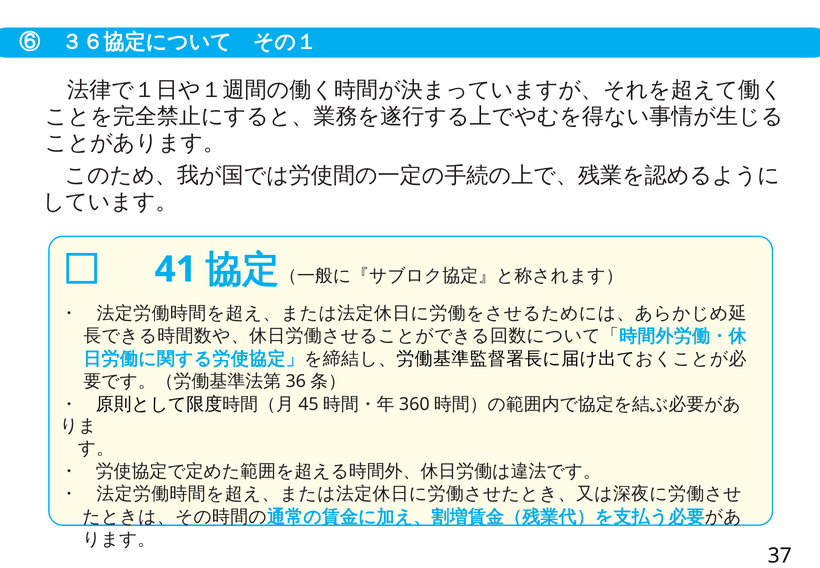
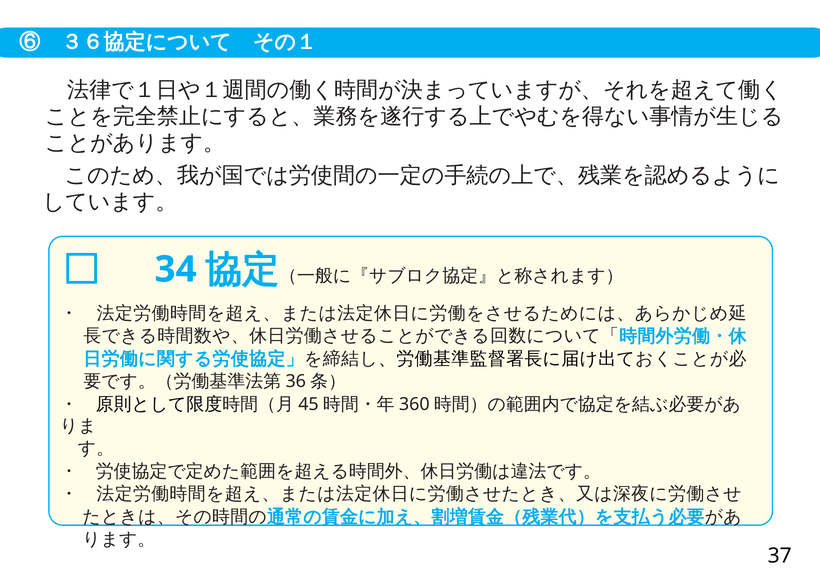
41: 41 -> 34
